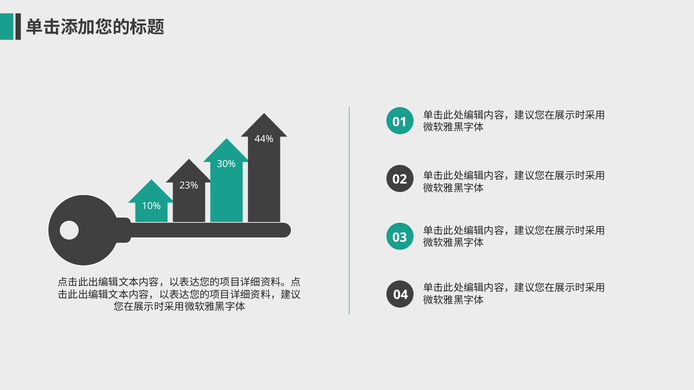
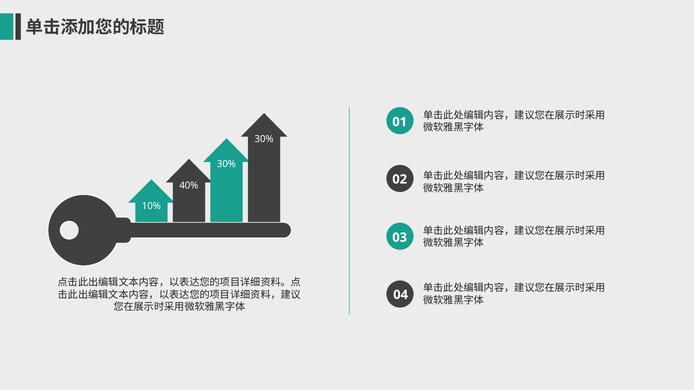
44% at (264, 139): 44% -> 30%
23%: 23% -> 40%
